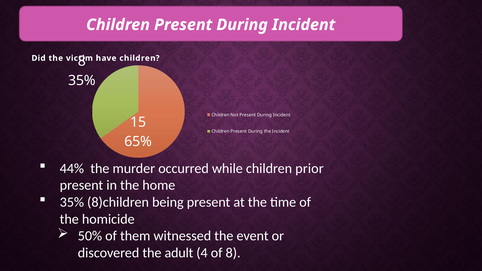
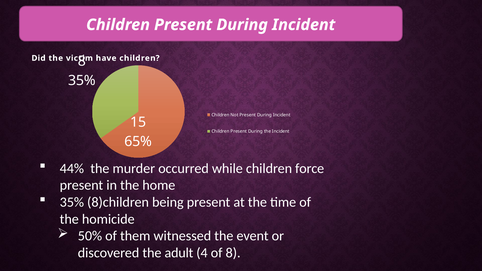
prior: prior -> force
